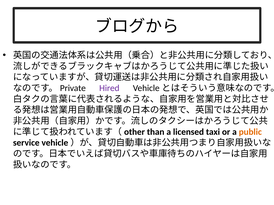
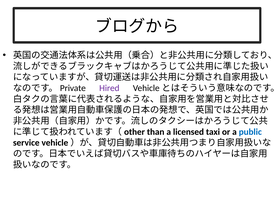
public colour: orange -> blue
